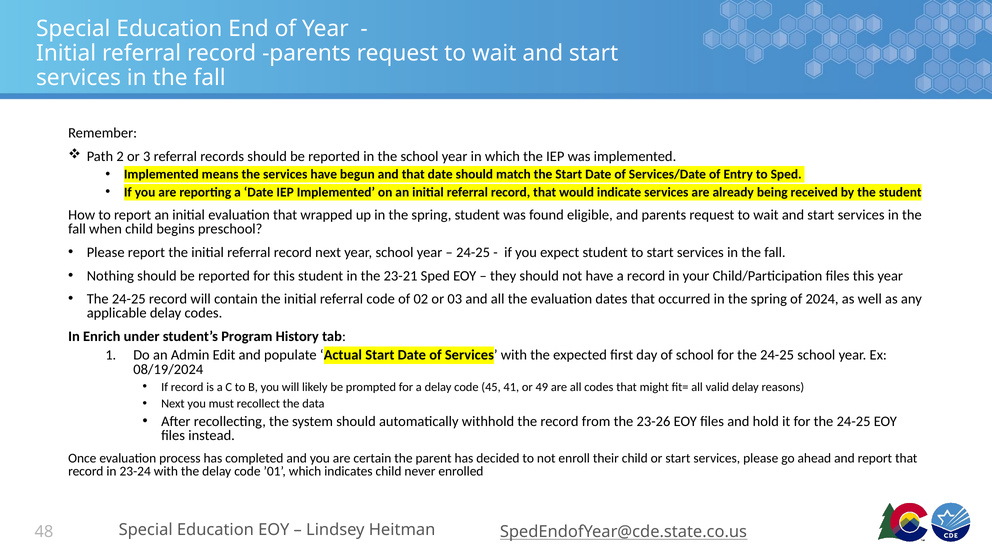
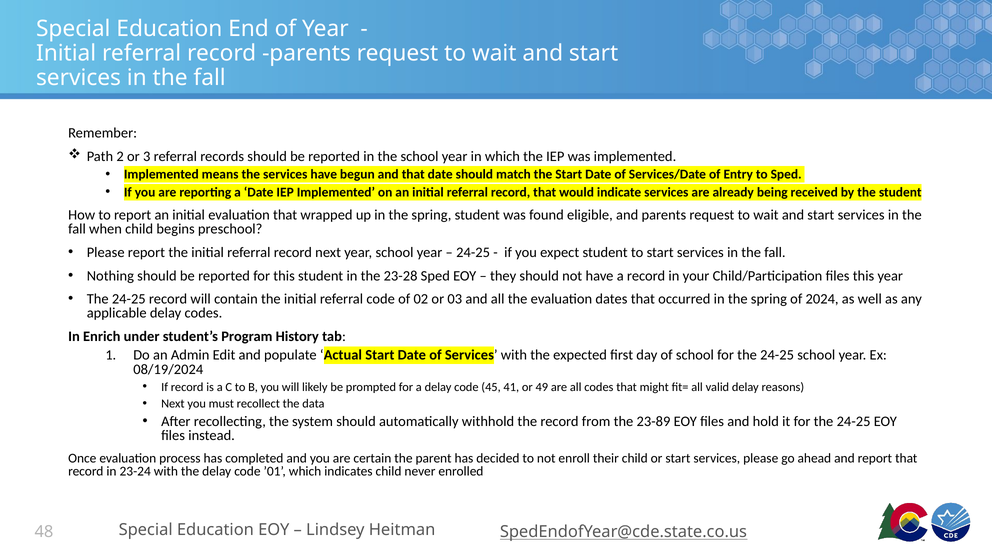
23-21: 23-21 -> 23-28
23-26: 23-26 -> 23-89
